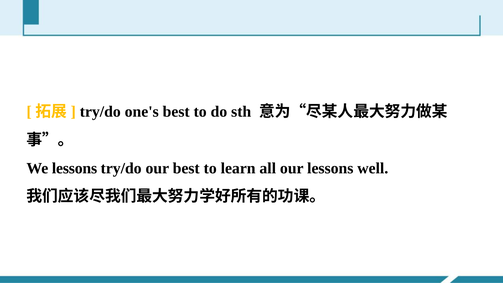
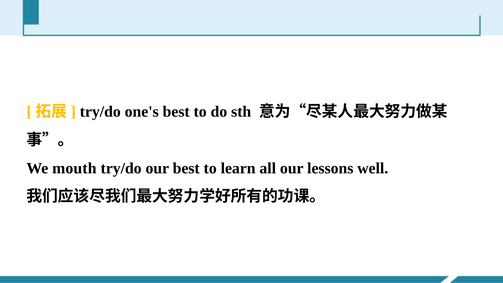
We lessons: lessons -> mouth
